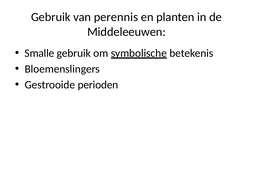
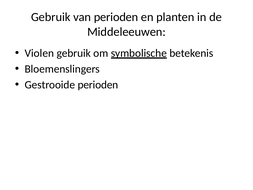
van perennis: perennis -> perioden
Smalle: Smalle -> Violen
